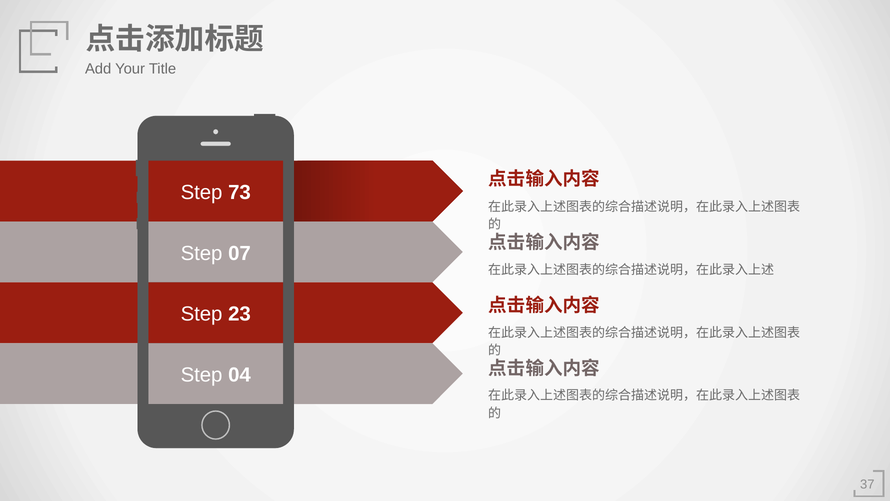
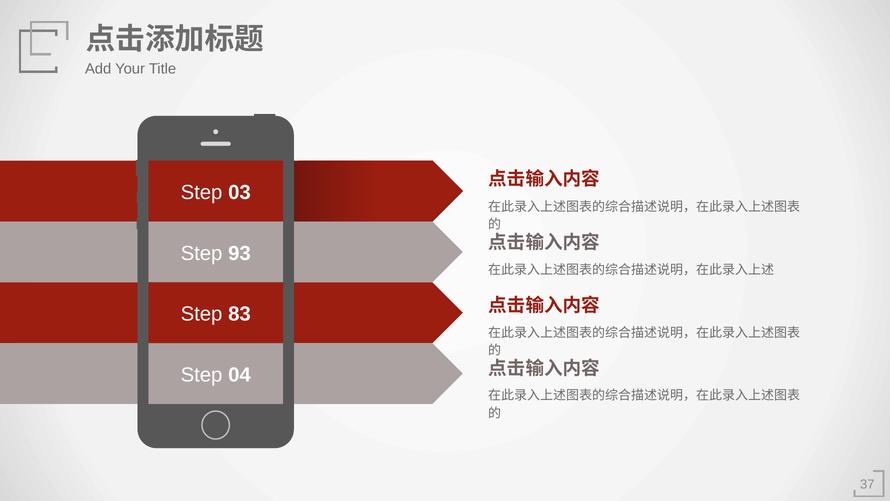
73: 73 -> 03
07: 07 -> 93
23: 23 -> 83
